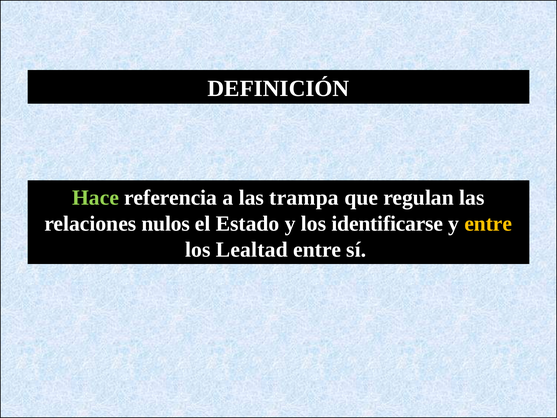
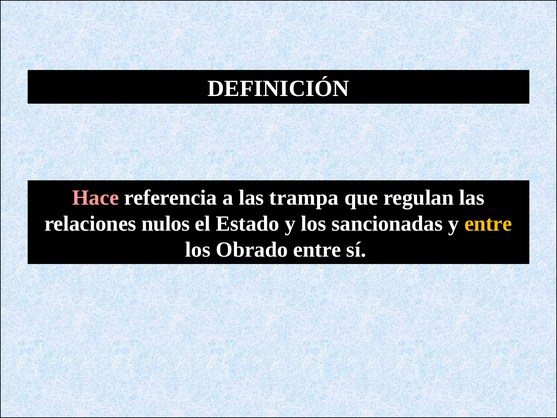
Hace colour: light green -> pink
identificarse: identificarse -> sancionadas
Lealtad: Lealtad -> Obrado
